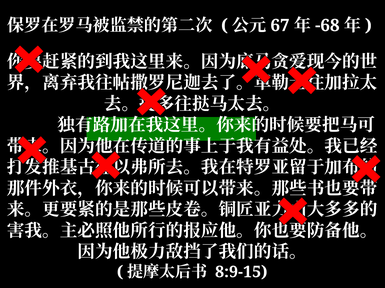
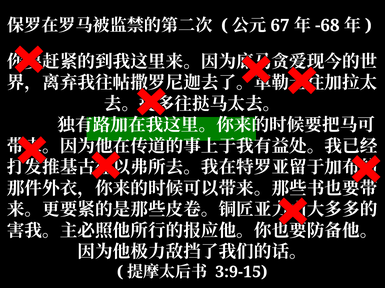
8:9-15: 8:9-15 -> 3:9-15
